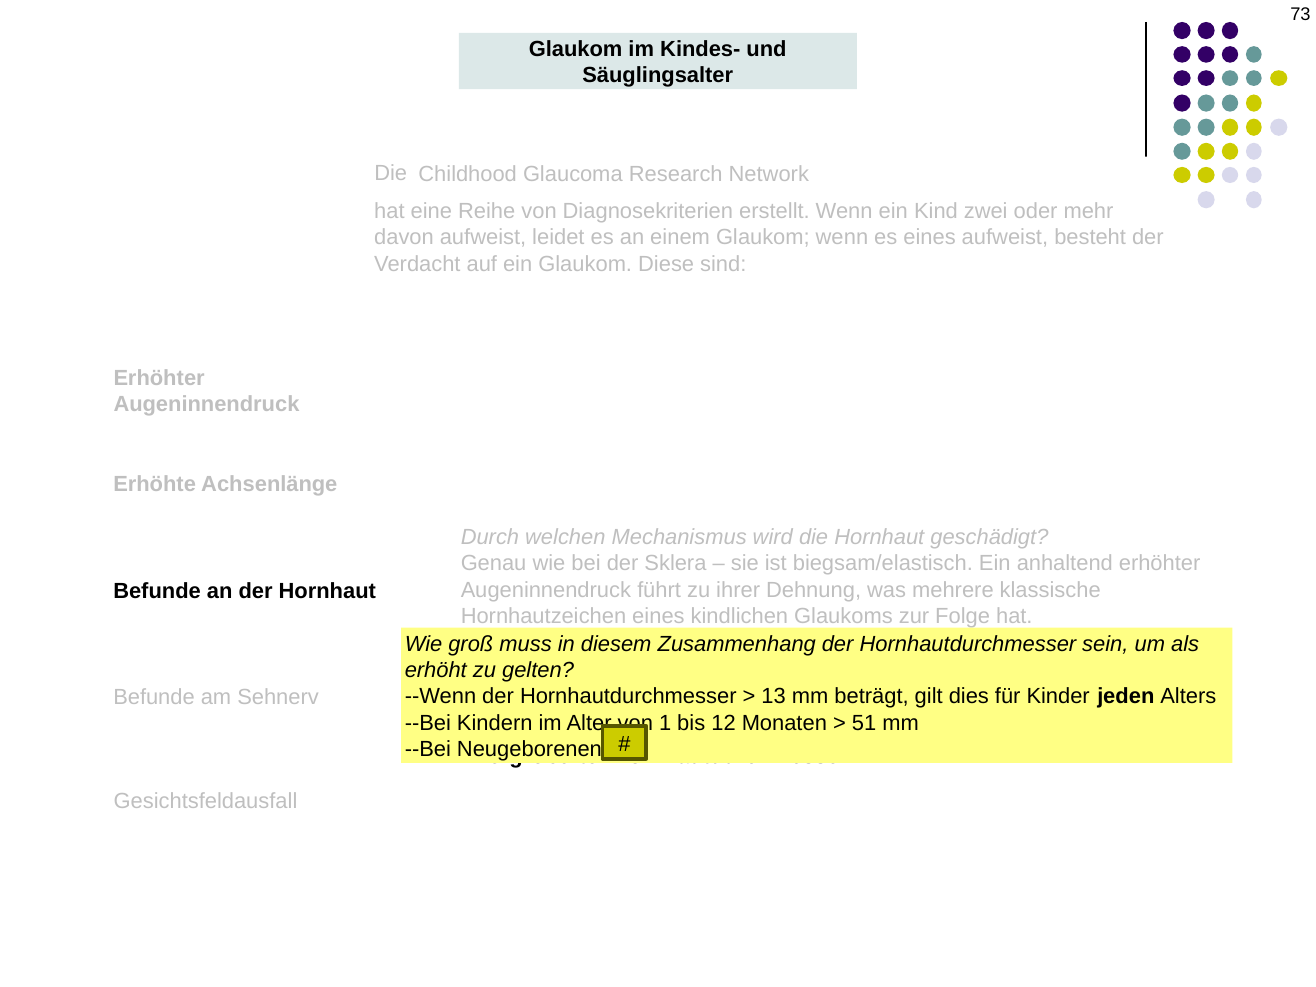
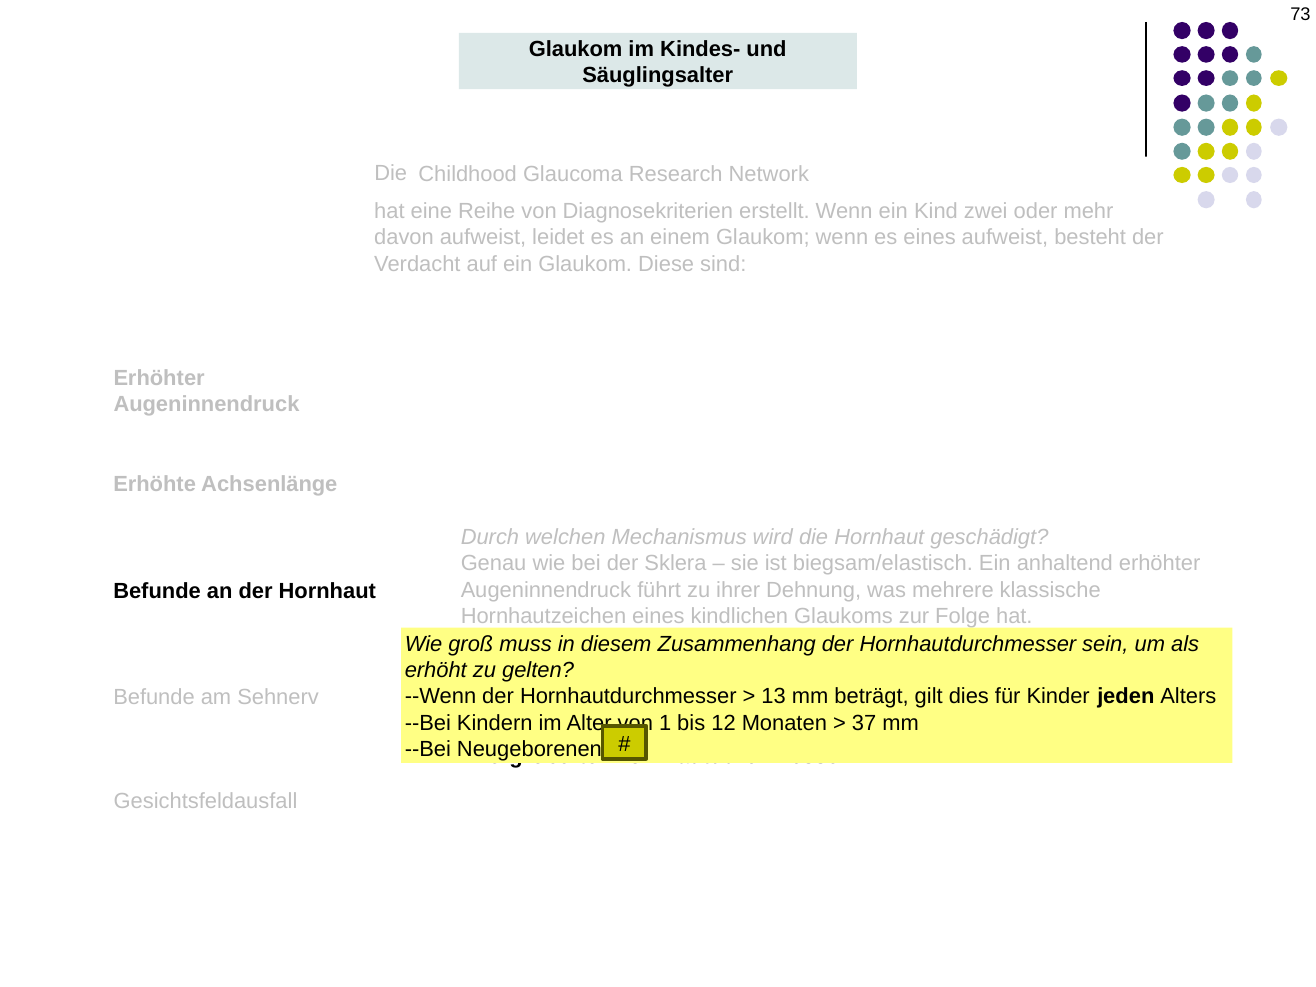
51: 51 -> 37
